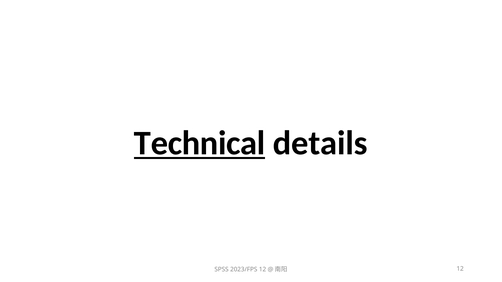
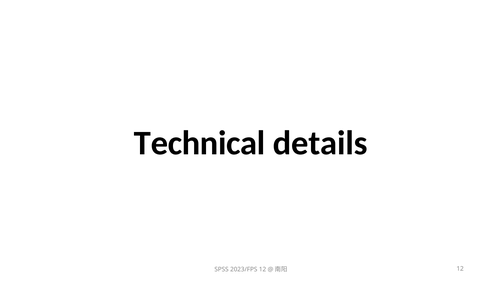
Technical underline: present -> none
